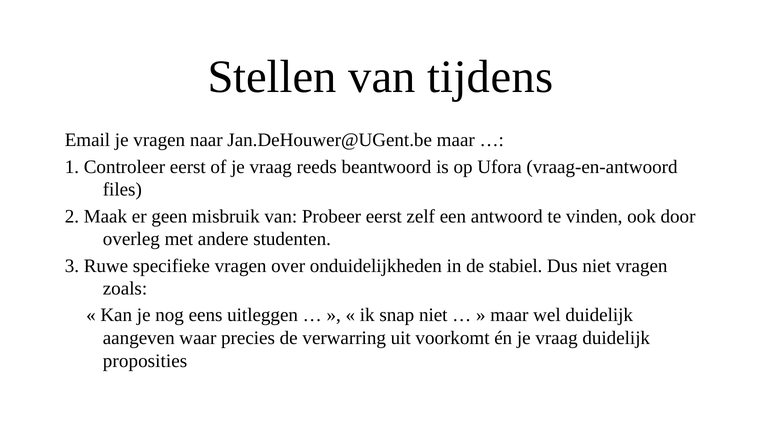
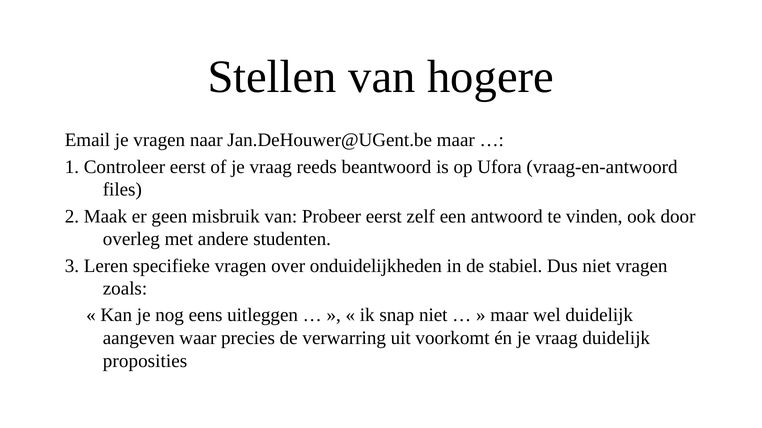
tijdens: tijdens -> hogere
Ruwe: Ruwe -> Leren
